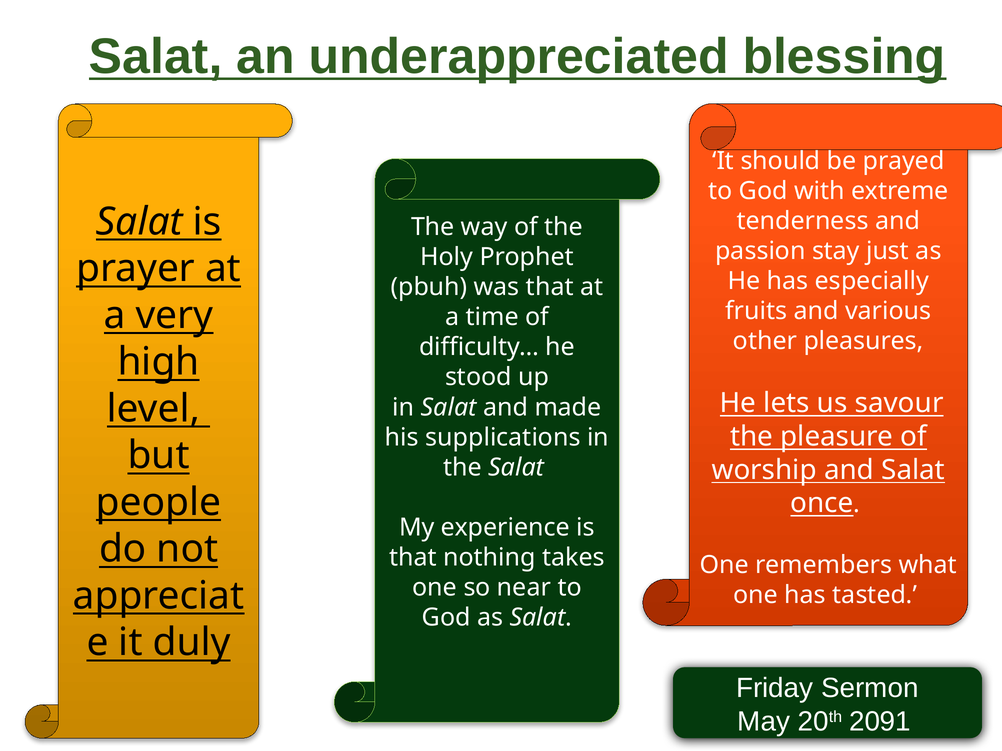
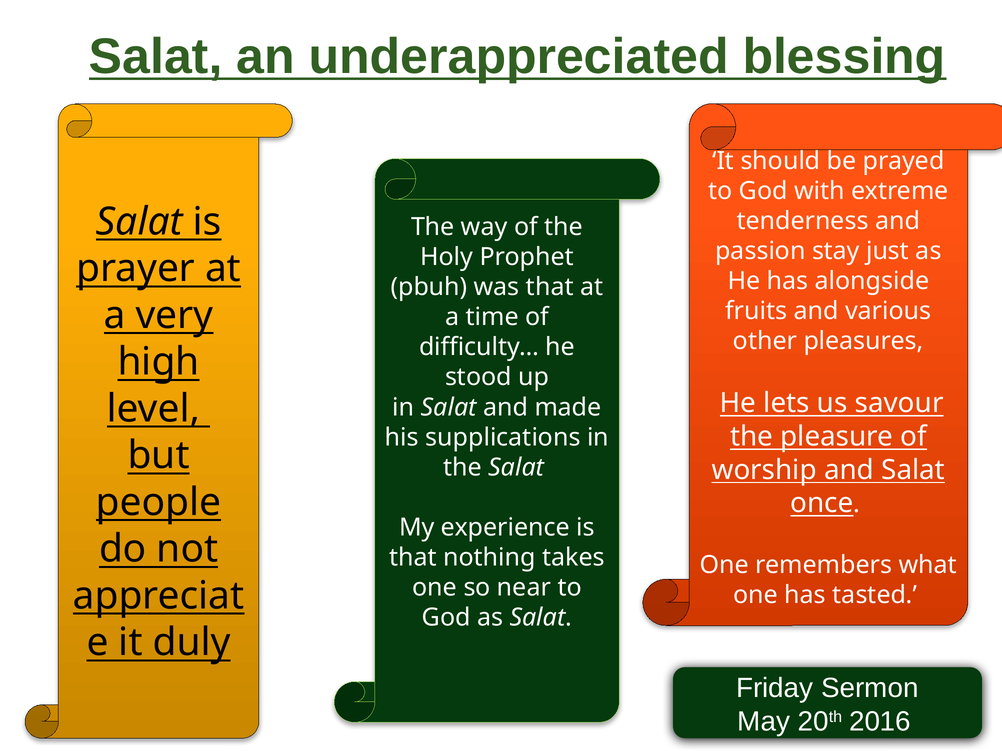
especially: especially -> alongside
2091: 2091 -> 2016
